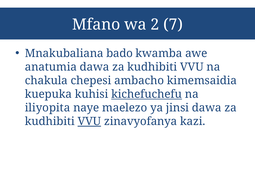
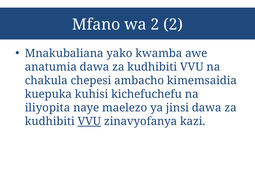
2 7: 7 -> 2
bado: bado -> yako
kichefuchefu underline: present -> none
